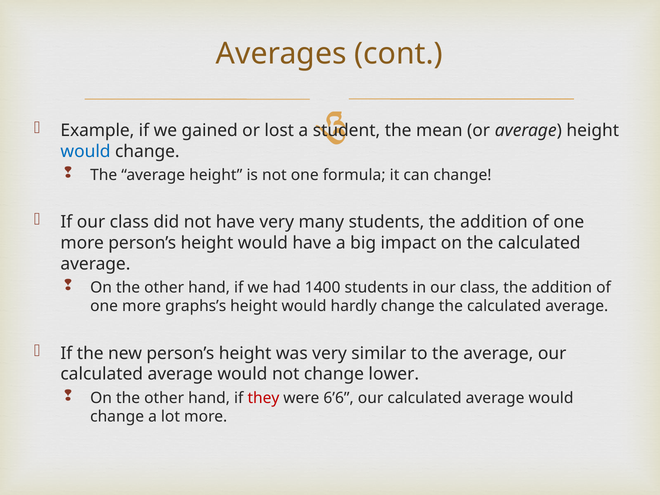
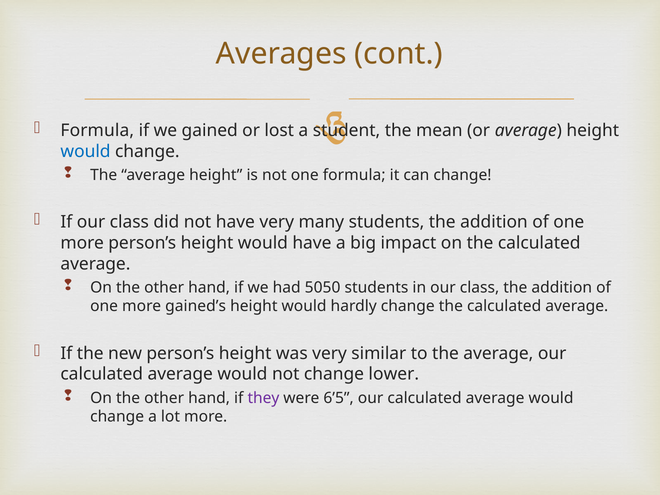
Example at (97, 130): Example -> Formula
1400: 1400 -> 5050
graphs’s: graphs’s -> gained’s
they colour: red -> purple
6’6: 6’6 -> 6’5
